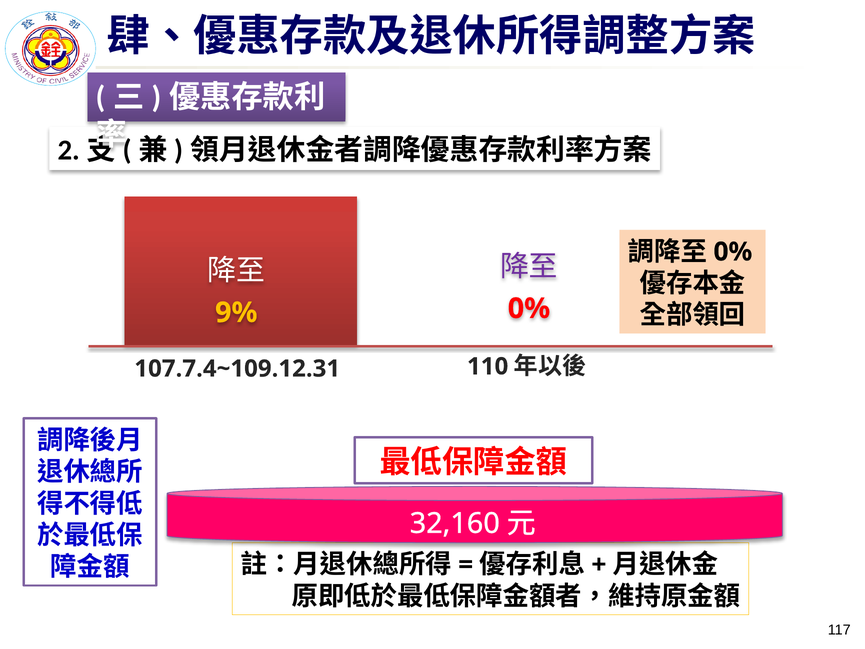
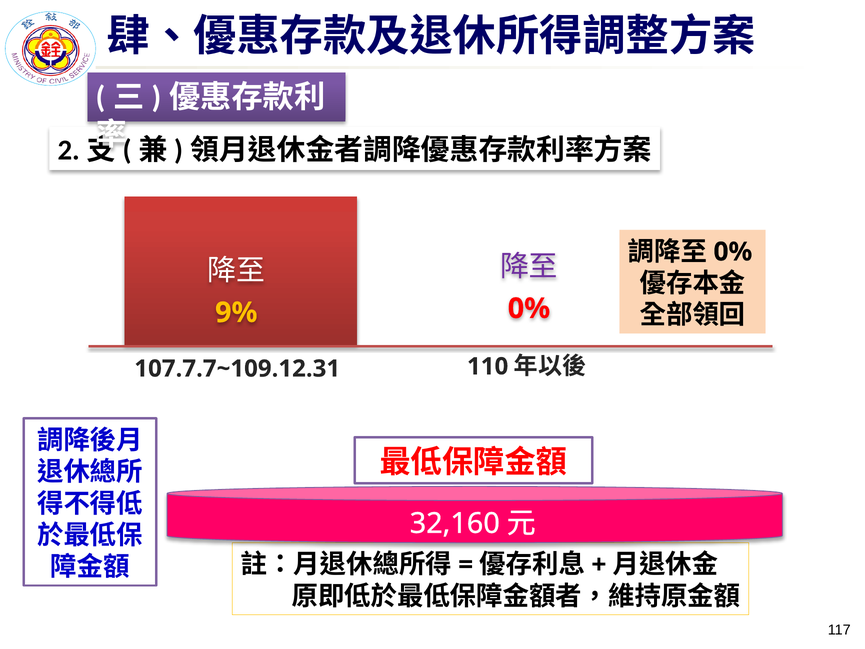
107.7.4~109.12.31: 107.7.4~109.12.31 -> 107.7.7~109.12.31
